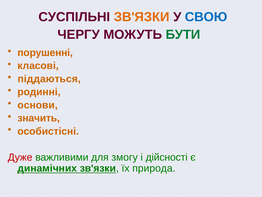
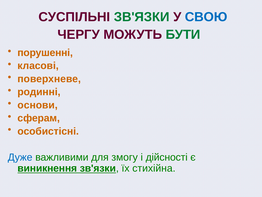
ЗВ'ЯЗКИ at (142, 17) colour: orange -> green
піддаються: піддаються -> поверхневе
значить: значить -> сферам
Дуже colour: red -> blue
динамічних: динамічних -> виникнення
природа: природа -> стихійна
